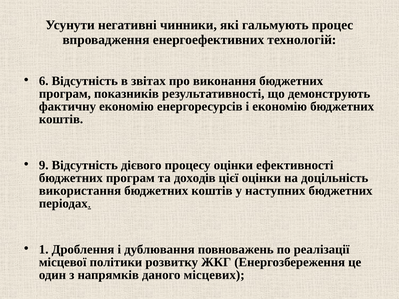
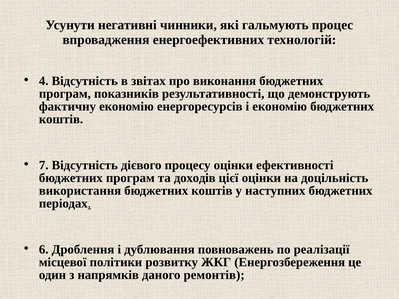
6: 6 -> 4
9: 9 -> 7
1: 1 -> 6
місцевих: місцевих -> ремонтів
